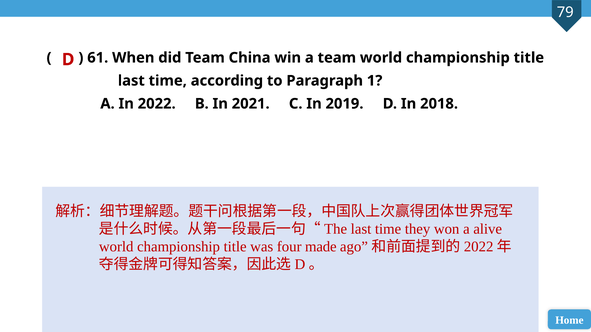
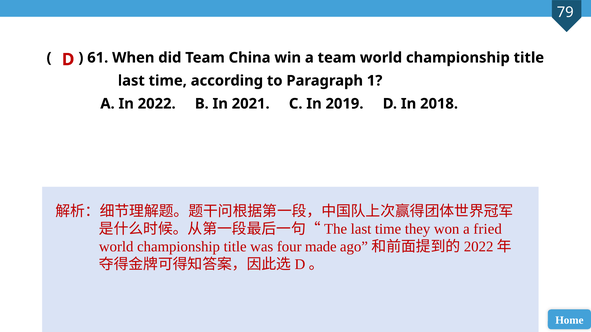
alive: alive -> fried
